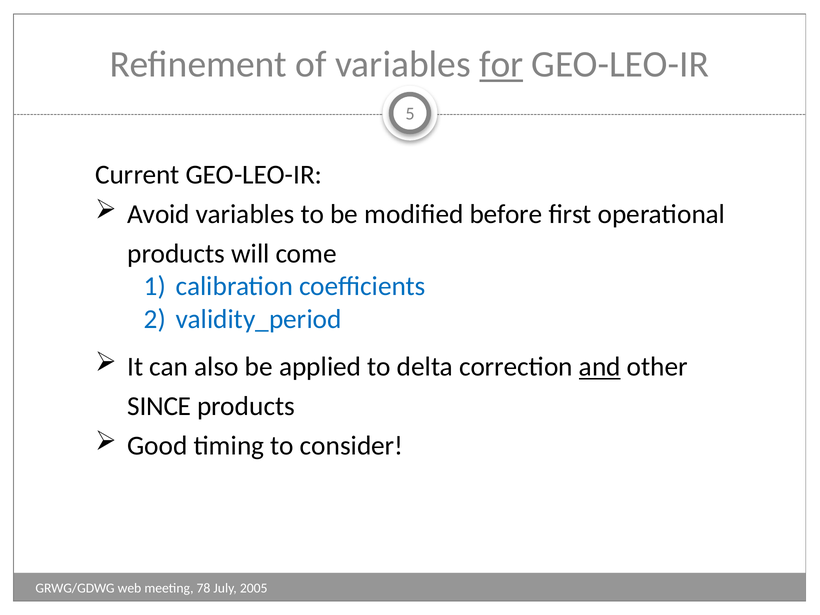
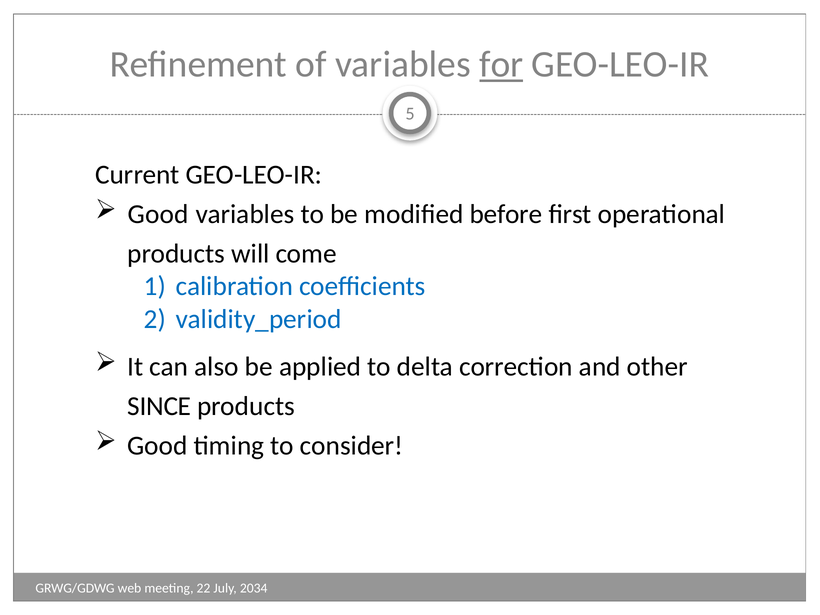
Avoid at (158, 214): Avoid -> Good
and underline: present -> none
78: 78 -> 22
2005: 2005 -> 2034
